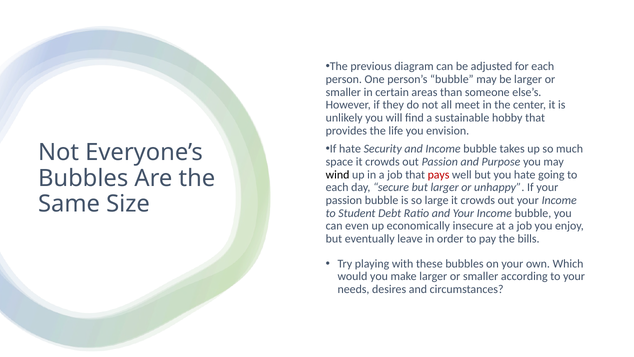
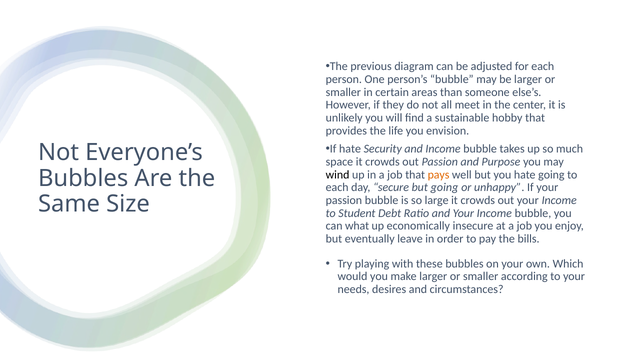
pays colour: red -> orange
but larger: larger -> going
even: even -> what
